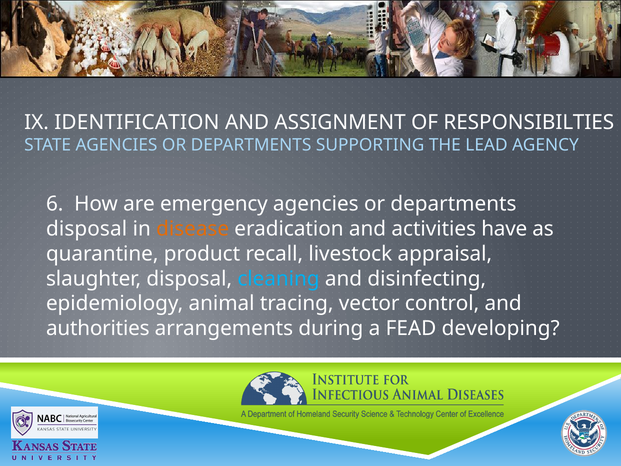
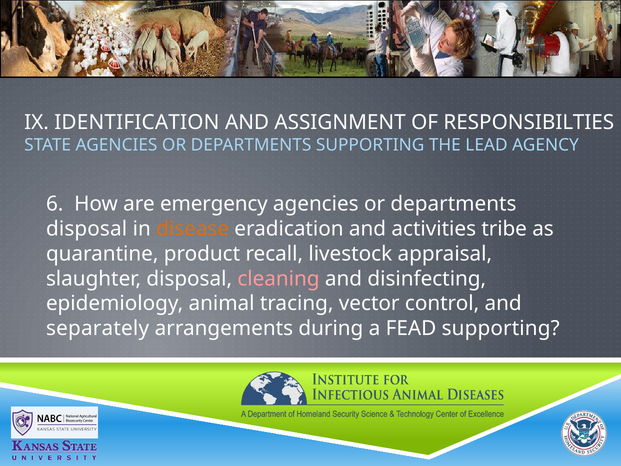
have: have -> tribe
cleaning colour: light blue -> pink
authorities: authorities -> separately
FEAD developing: developing -> supporting
